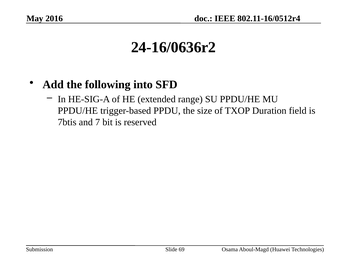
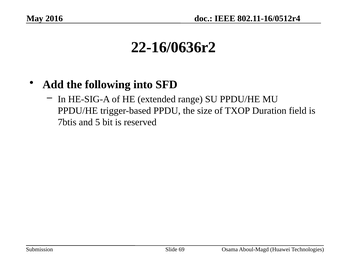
24-16/0636r2: 24-16/0636r2 -> 22-16/0636r2
7: 7 -> 5
